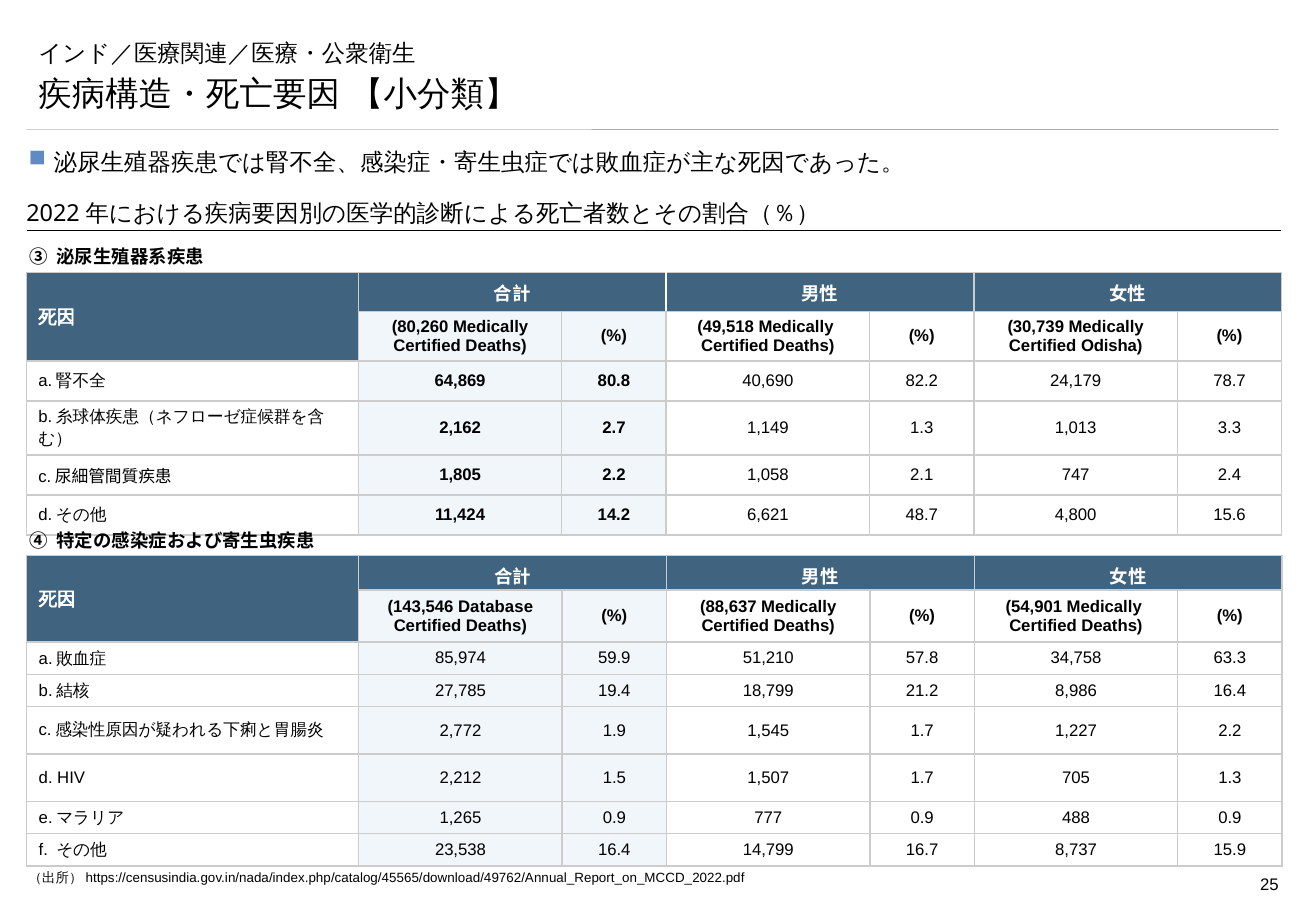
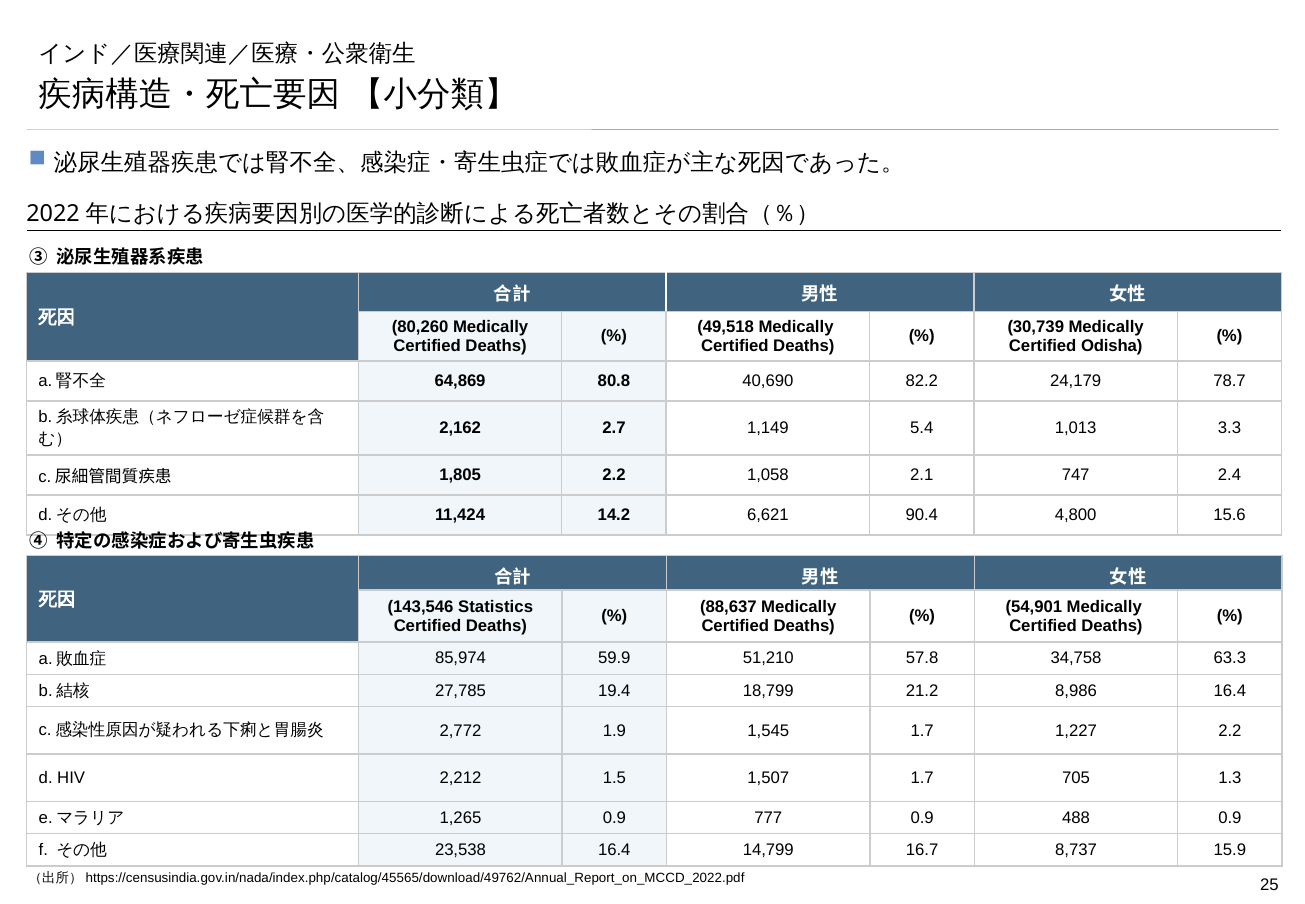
1,149 1.3: 1.3 -> 5.4
48.7: 48.7 -> 90.4
Database: Database -> Statistics
